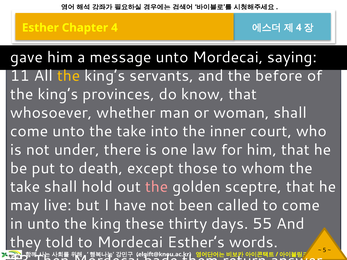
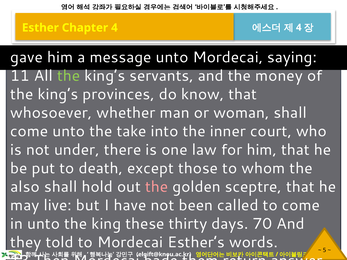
the at (69, 76) colour: yellow -> light green
before: before -> money
take at (25, 187): take -> also
55: 55 -> 70
